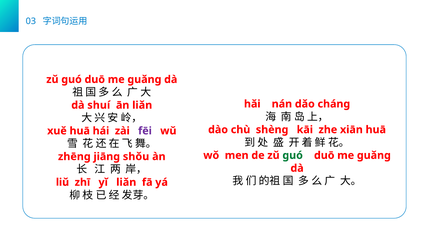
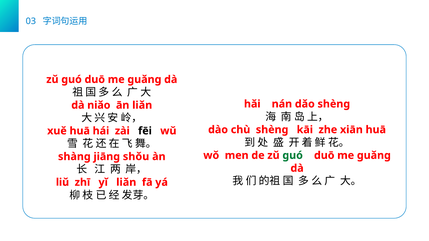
dǎo chánɡ: chánɡ -> shènɡ
shuí: shuí -> niǎo
fēi colour: purple -> black
zhēnɡ: zhēnɡ -> shànɡ
